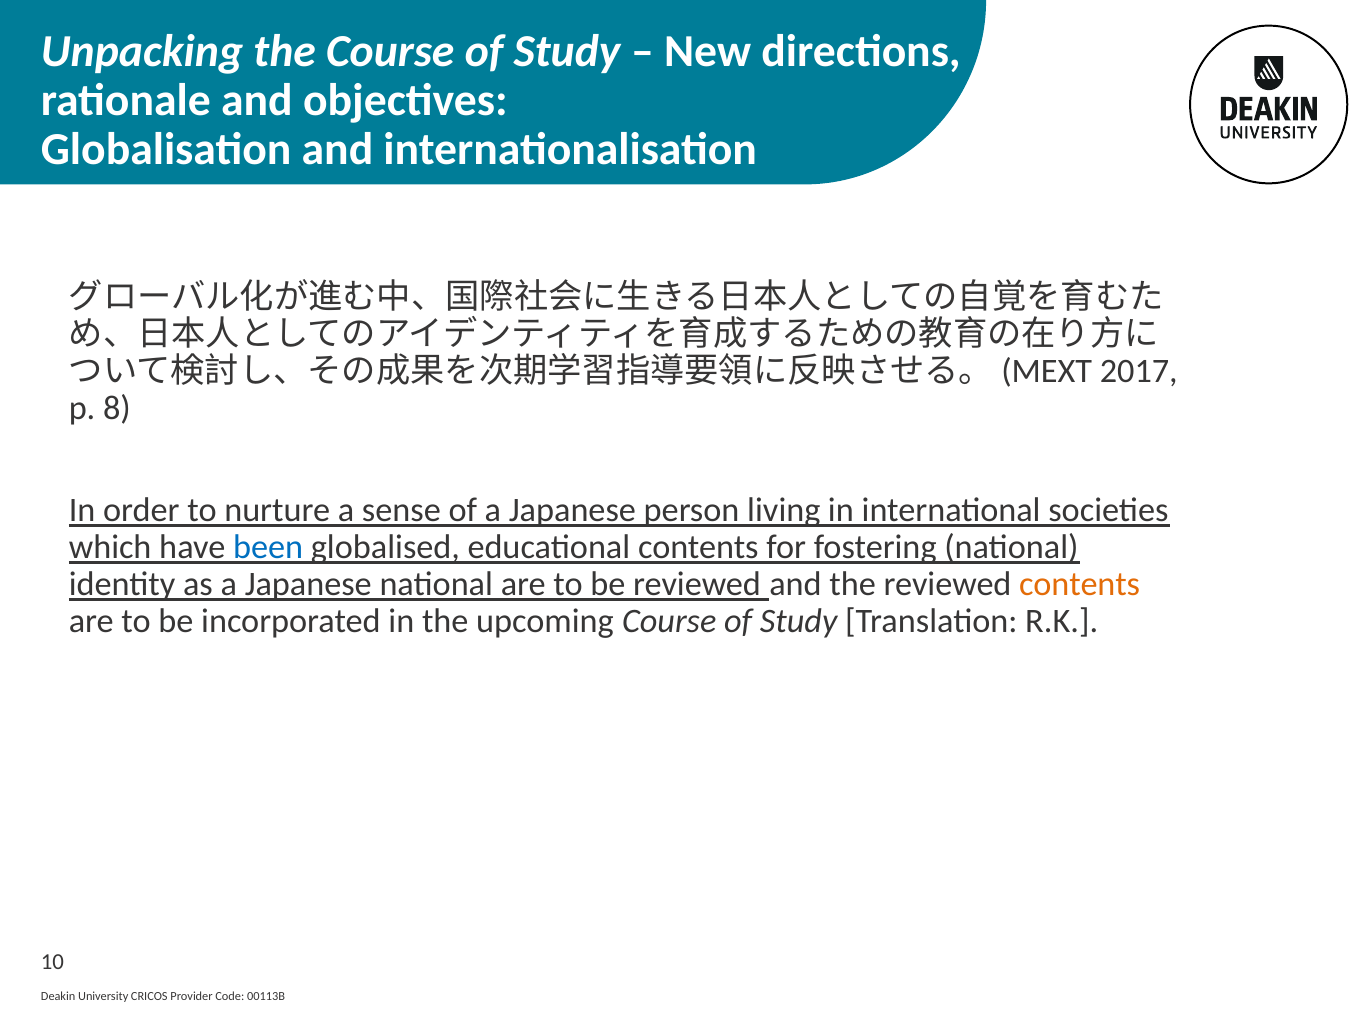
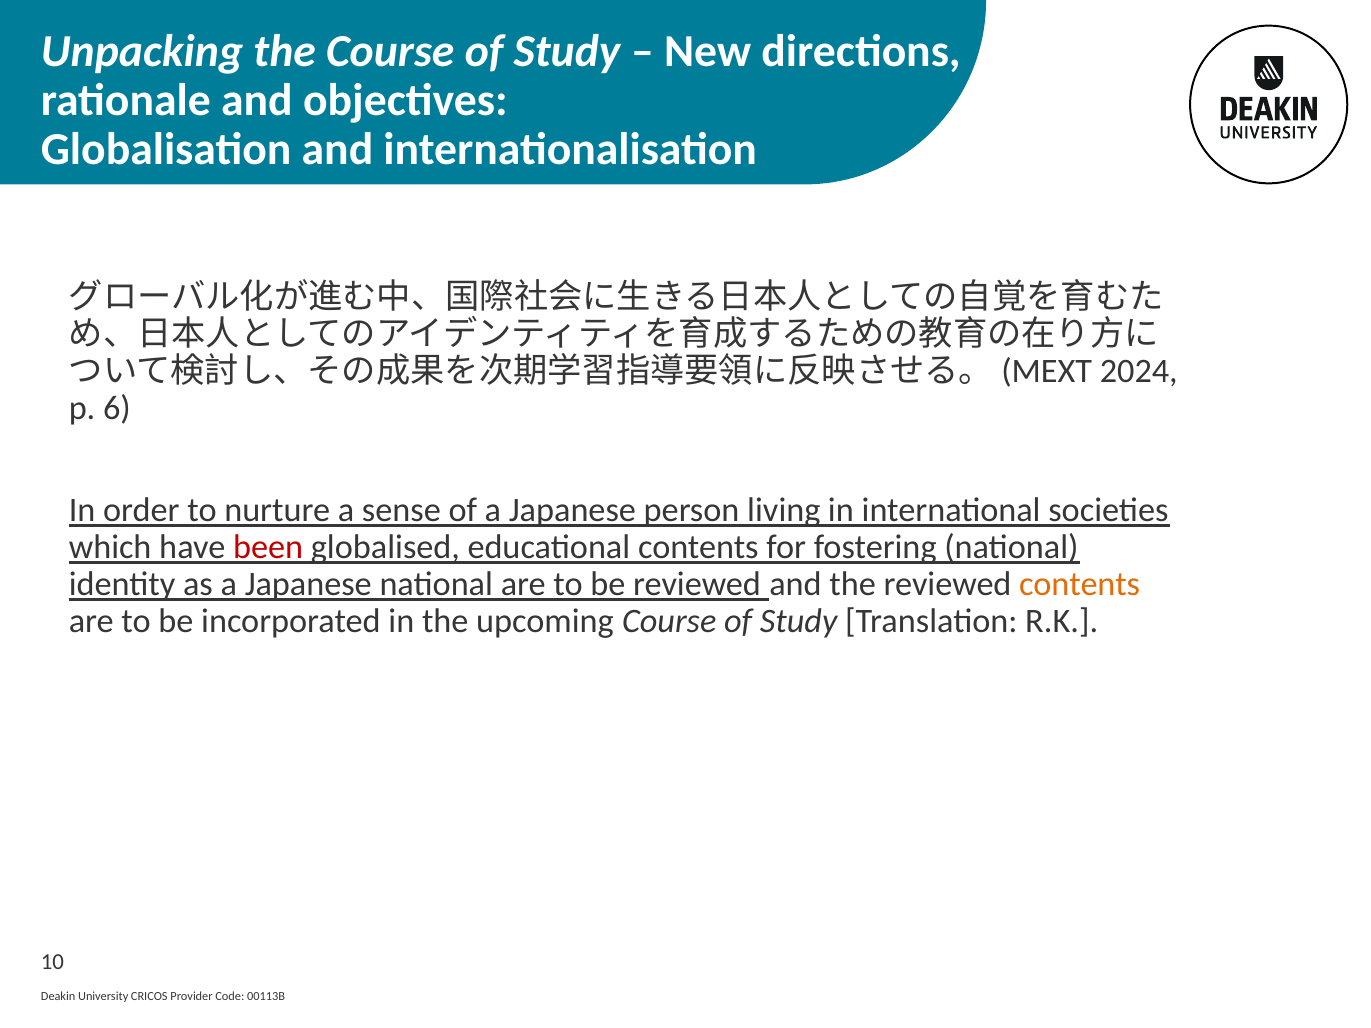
2017: 2017 -> 2024
8: 8 -> 6
been colour: blue -> red
